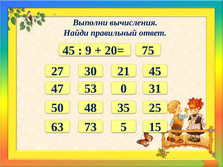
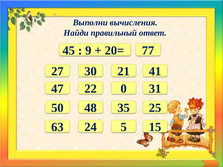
75: 75 -> 77
21 45: 45 -> 41
53: 53 -> 22
73: 73 -> 24
